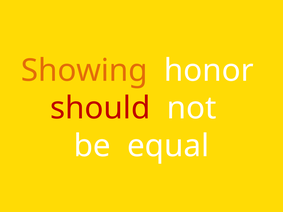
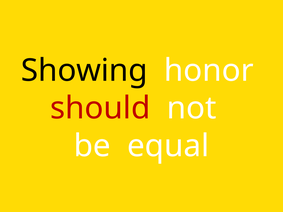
Showing colour: orange -> black
